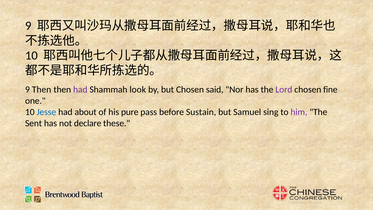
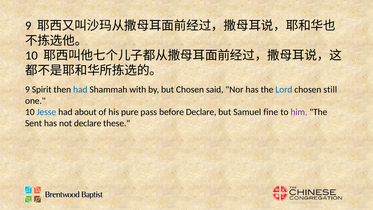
9 Then: Then -> Spirit
had at (80, 90) colour: purple -> blue
look: look -> with
Lord colour: purple -> blue
fine: fine -> still
before Sustain: Sustain -> Declare
sing: sing -> fine
